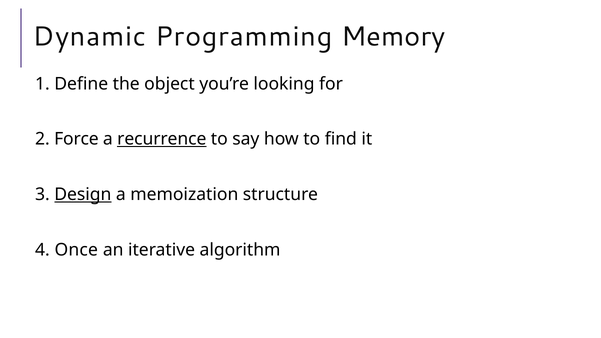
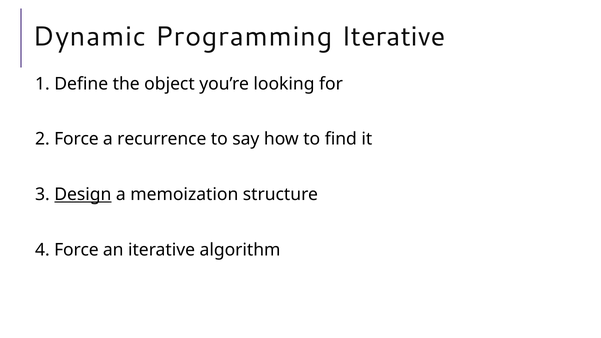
Programming Memory: Memory -> Iterative
recurrence underline: present -> none
4 Once: Once -> Force
